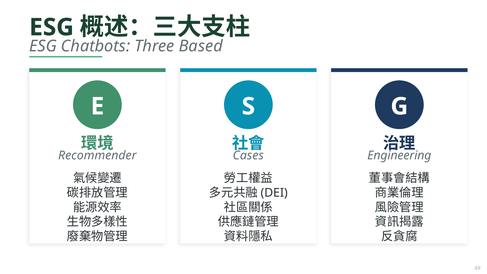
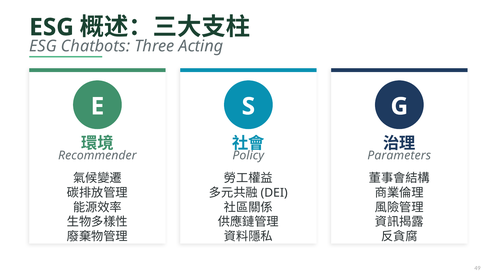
Based: Based -> Acting
Cases: Cases -> Policy
Engineering: Engineering -> Parameters
